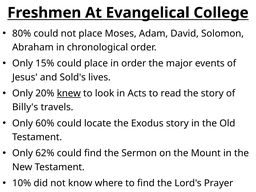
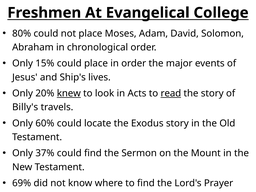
Sold's: Sold's -> Ship's
read underline: none -> present
62%: 62% -> 37%
10%: 10% -> 69%
